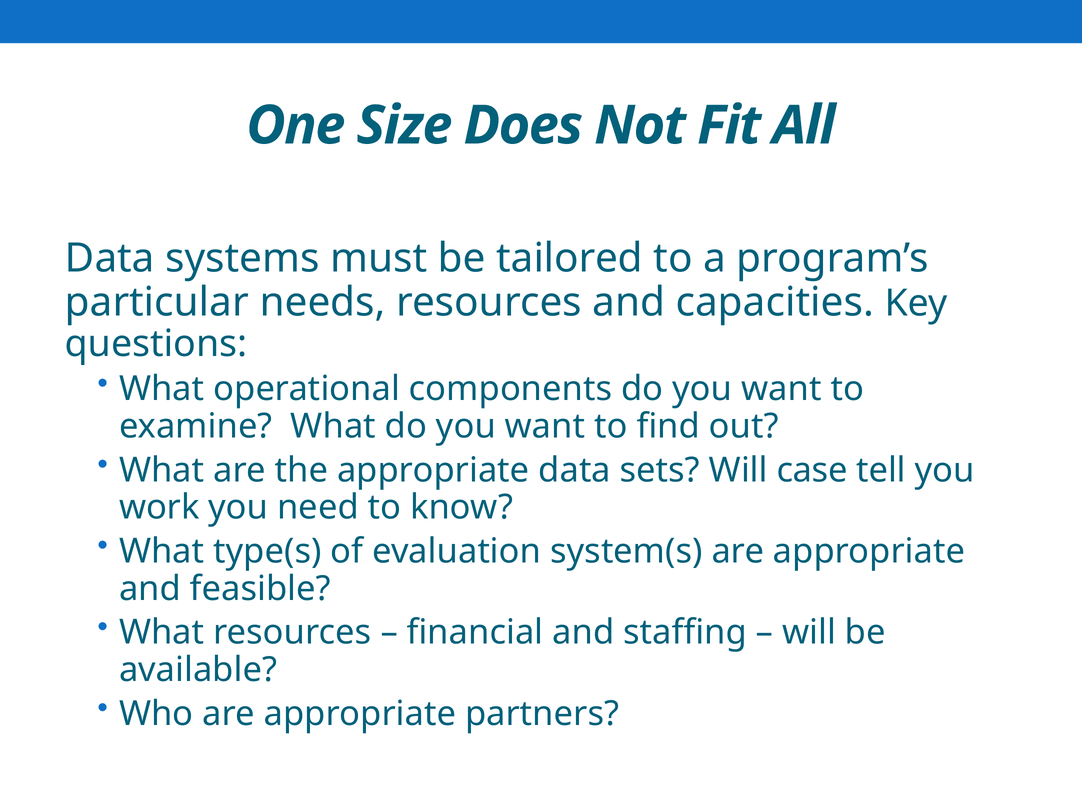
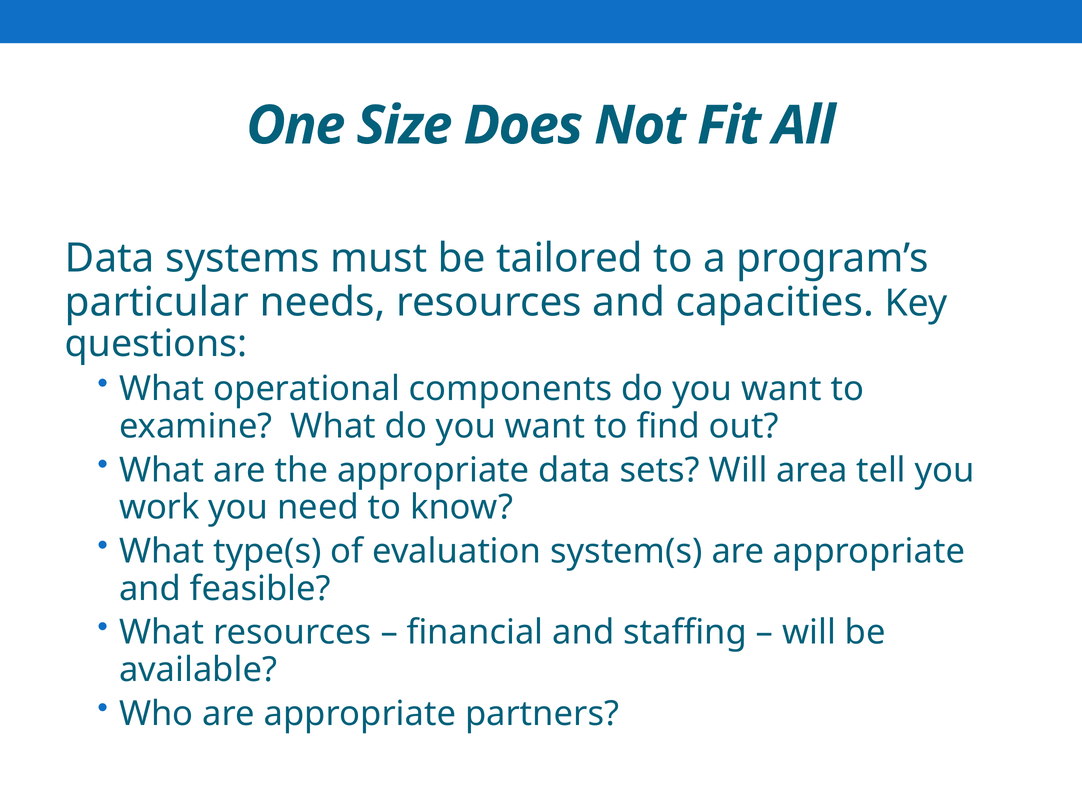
case: case -> area
